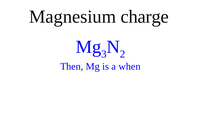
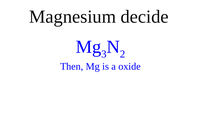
charge: charge -> decide
when: when -> oxide
